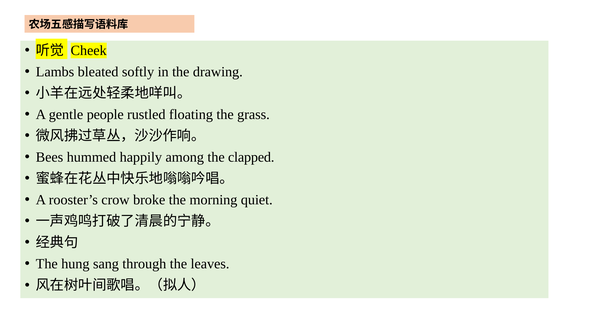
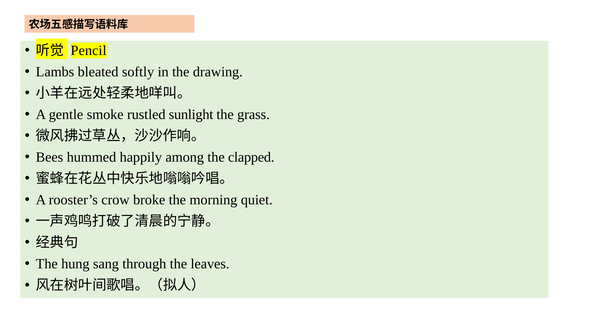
Cheek: Cheek -> Pencil
people: people -> smoke
floating: floating -> sunlight
